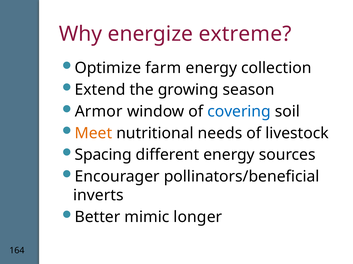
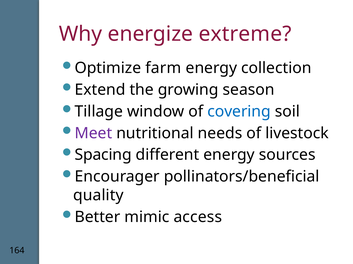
Armor: Armor -> Tillage
Meet colour: orange -> purple
inverts: inverts -> quality
longer: longer -> access
